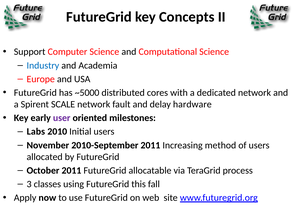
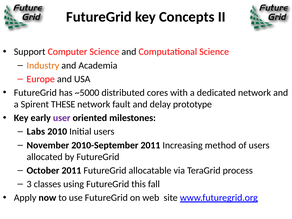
Industry colour: blue -> orange
SCALE: SCALE -> THESE
hardware: hardware -> prototype
